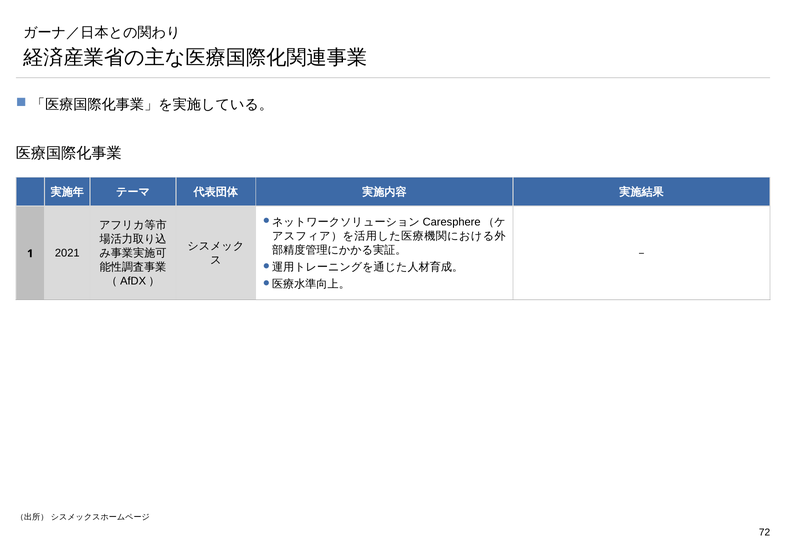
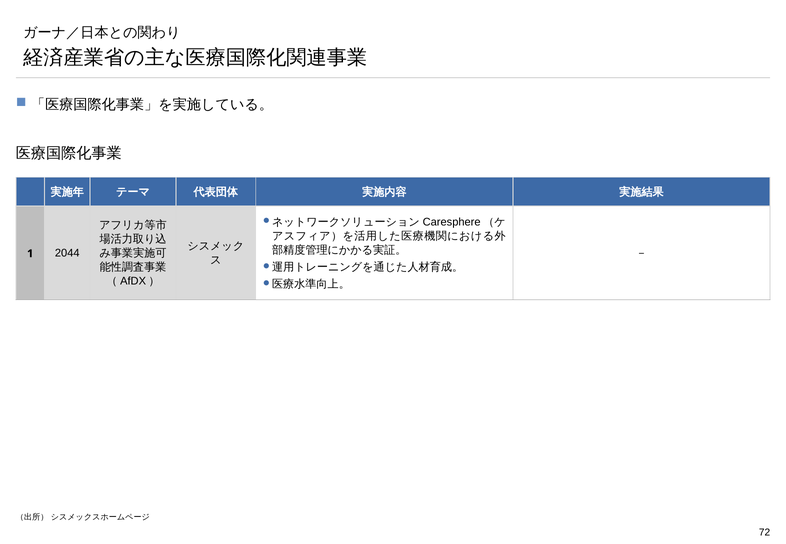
2021: 2021 -> 2044
